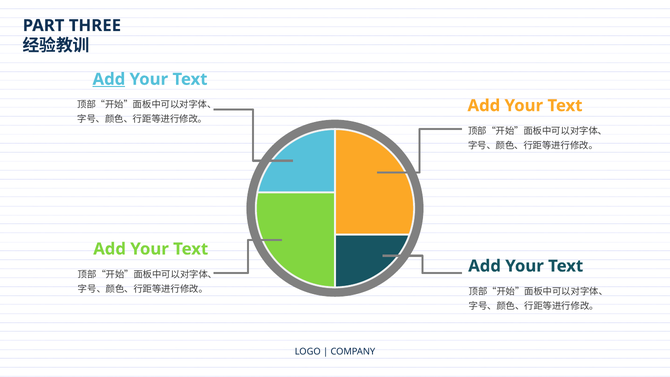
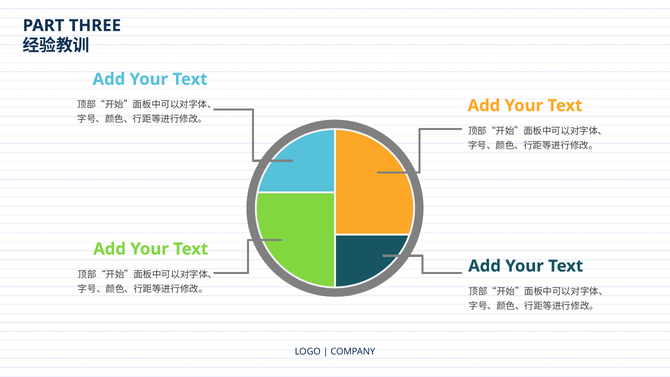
Add at (109, 79) underline: present -> none
